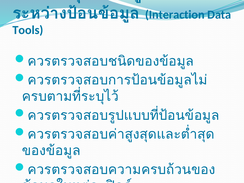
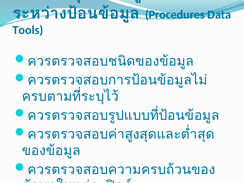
Interaction: Interaction -> Procedures
